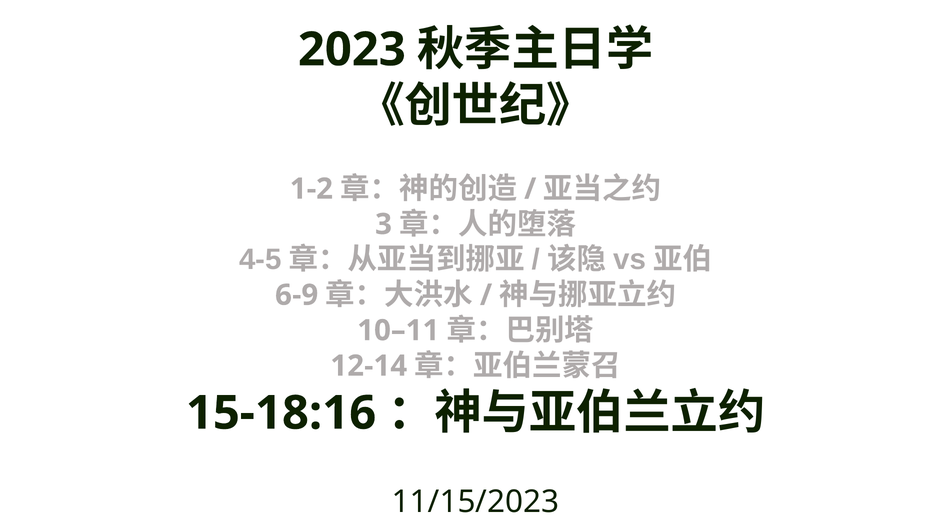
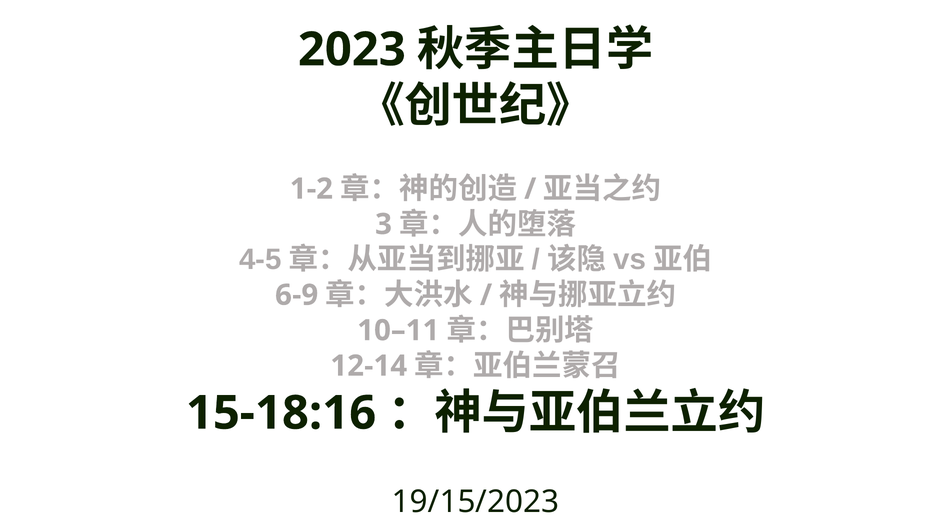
11/15/2023: 11/15/2023 -> 19/15/2023
